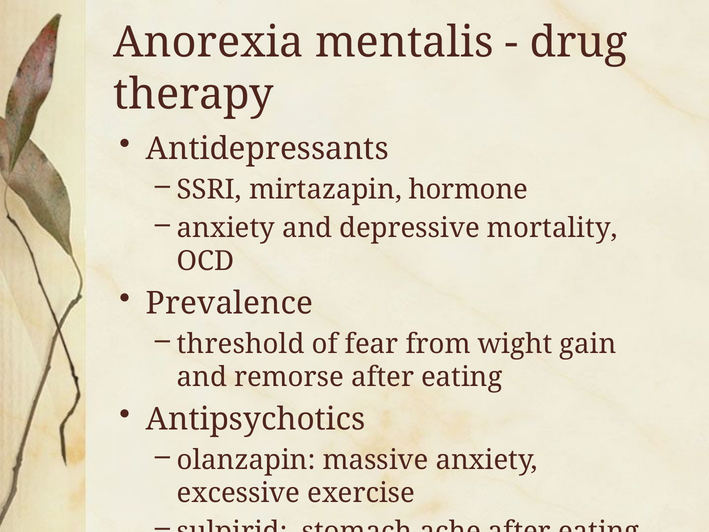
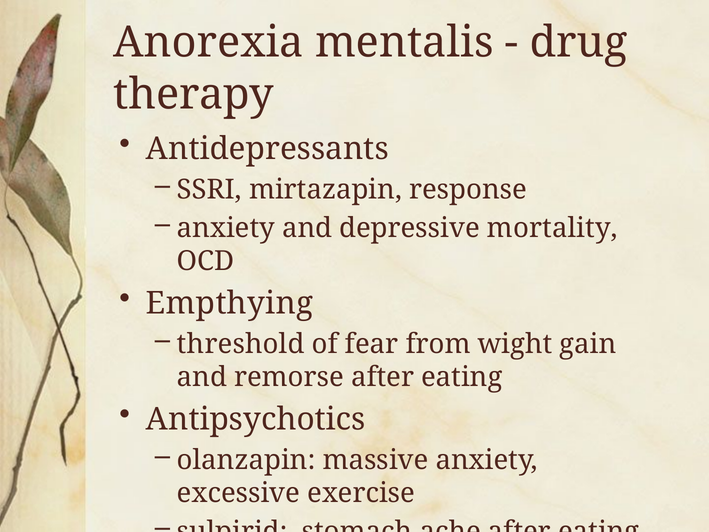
hormone: hormone -> response
Prevalence: Prevalence -> Empthying
